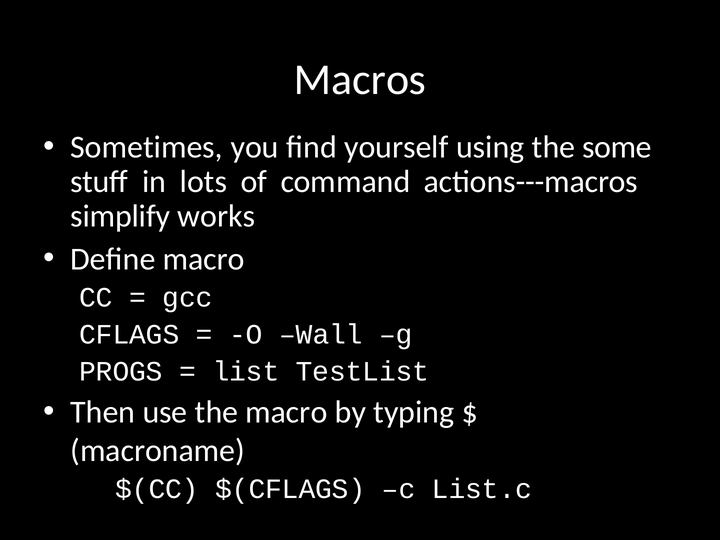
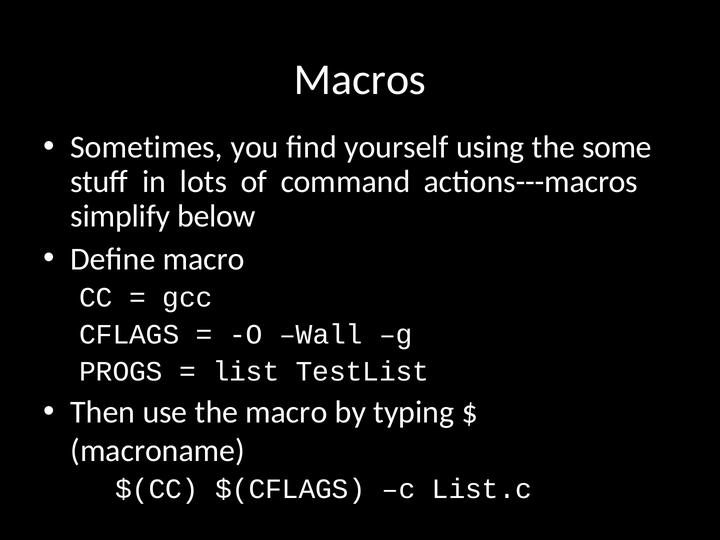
works: works -> below
